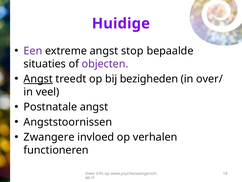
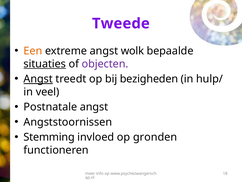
Huidige: Huidige -> Tweede
Een colour: purple -> orange
stop: stop -> wolk
situaties underline: none -> present
over/: over/ -> hulp/
Zwangere: Zwangere -> Stemming
verhalen: verhalen -> gronden
